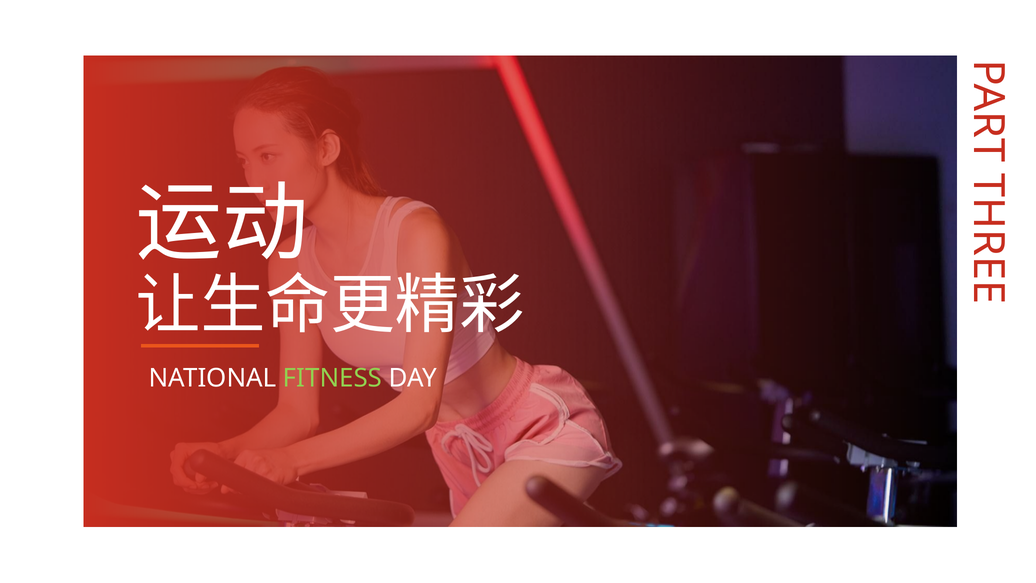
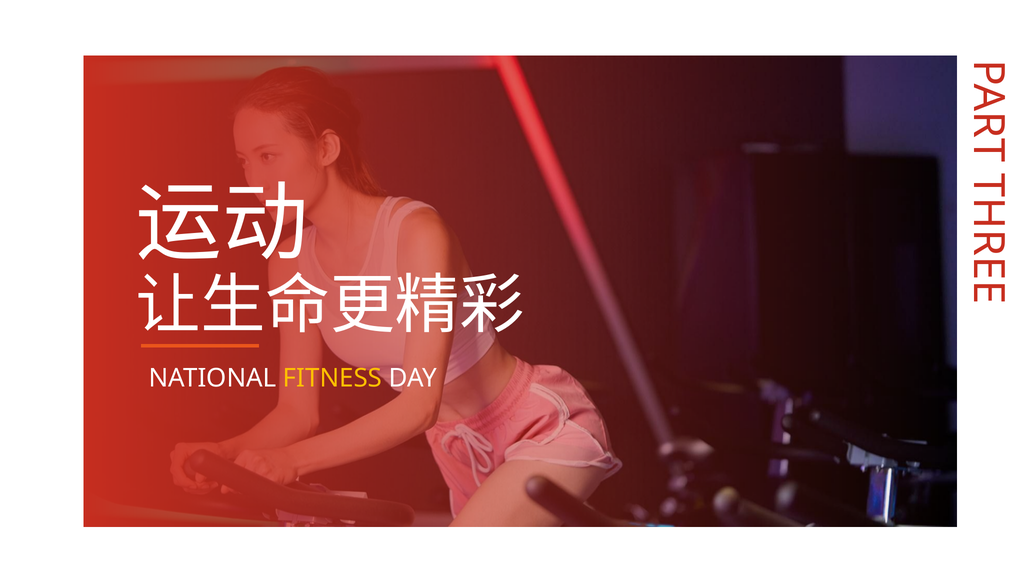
FITNESS colour: light green -> yellow
